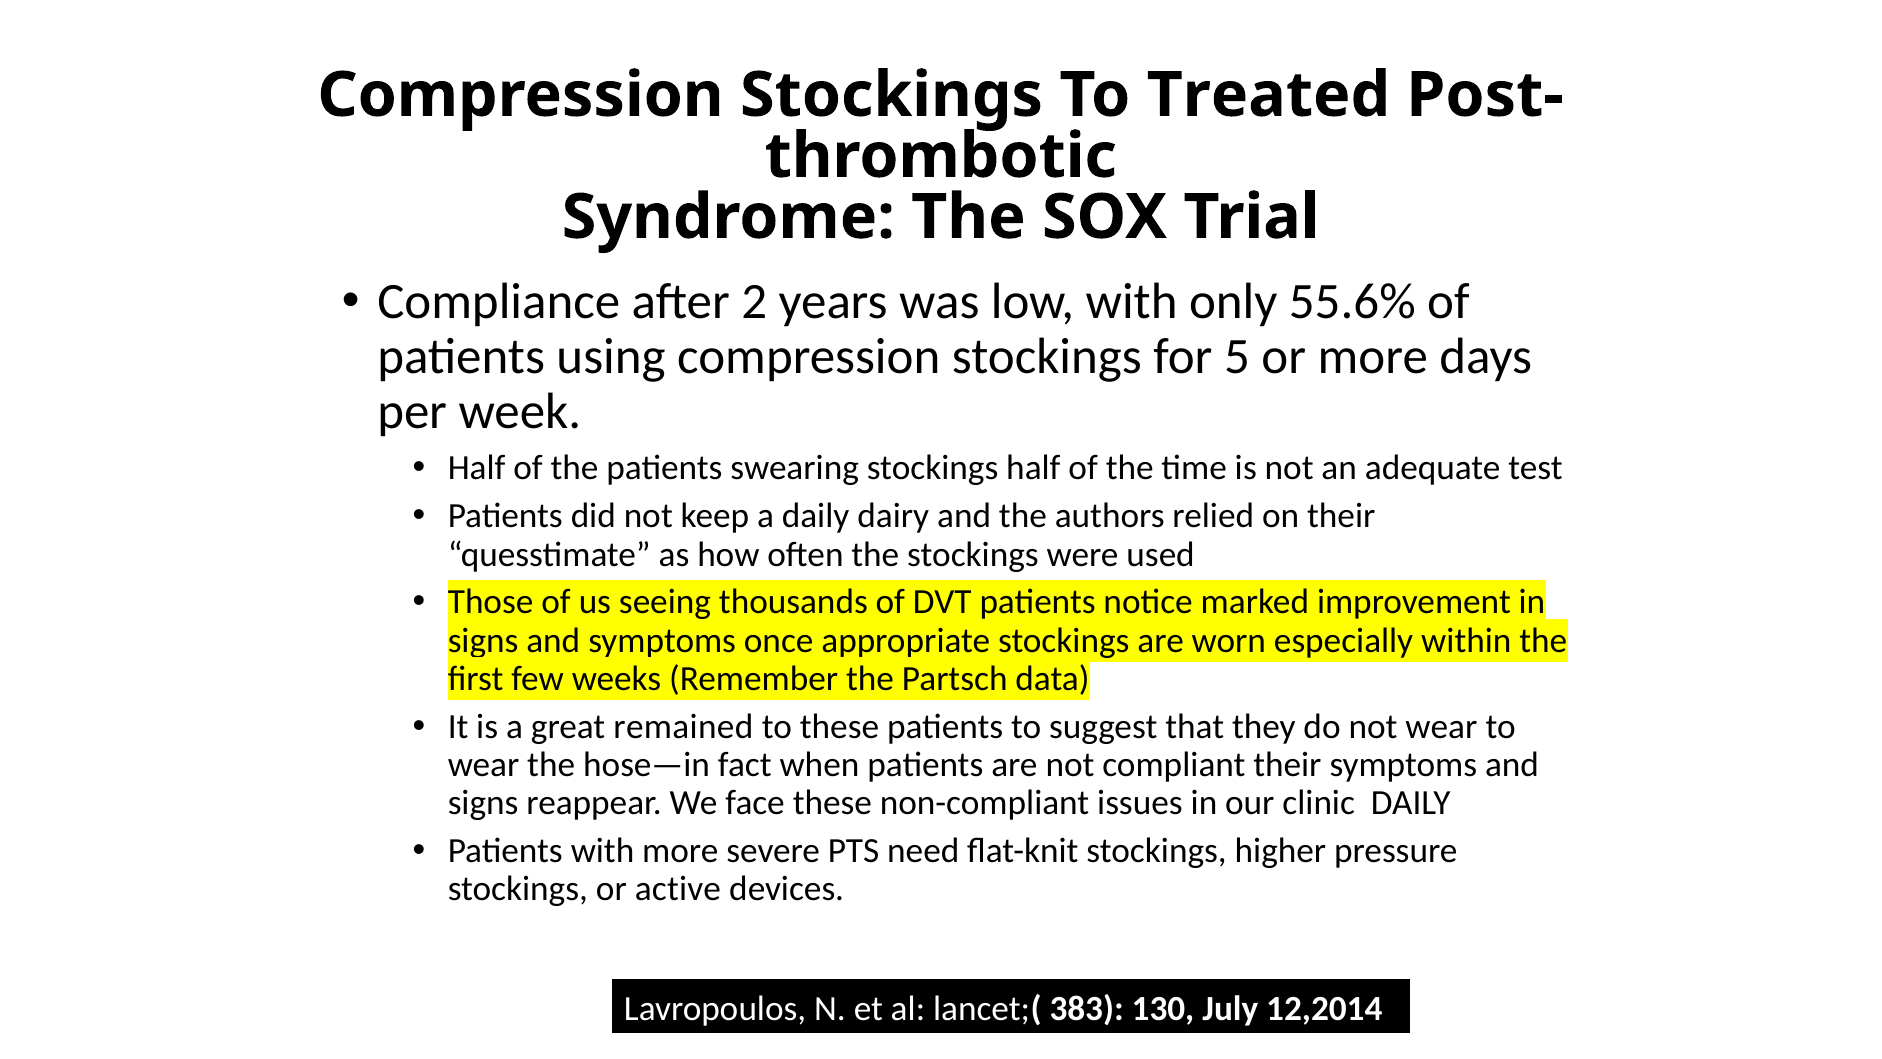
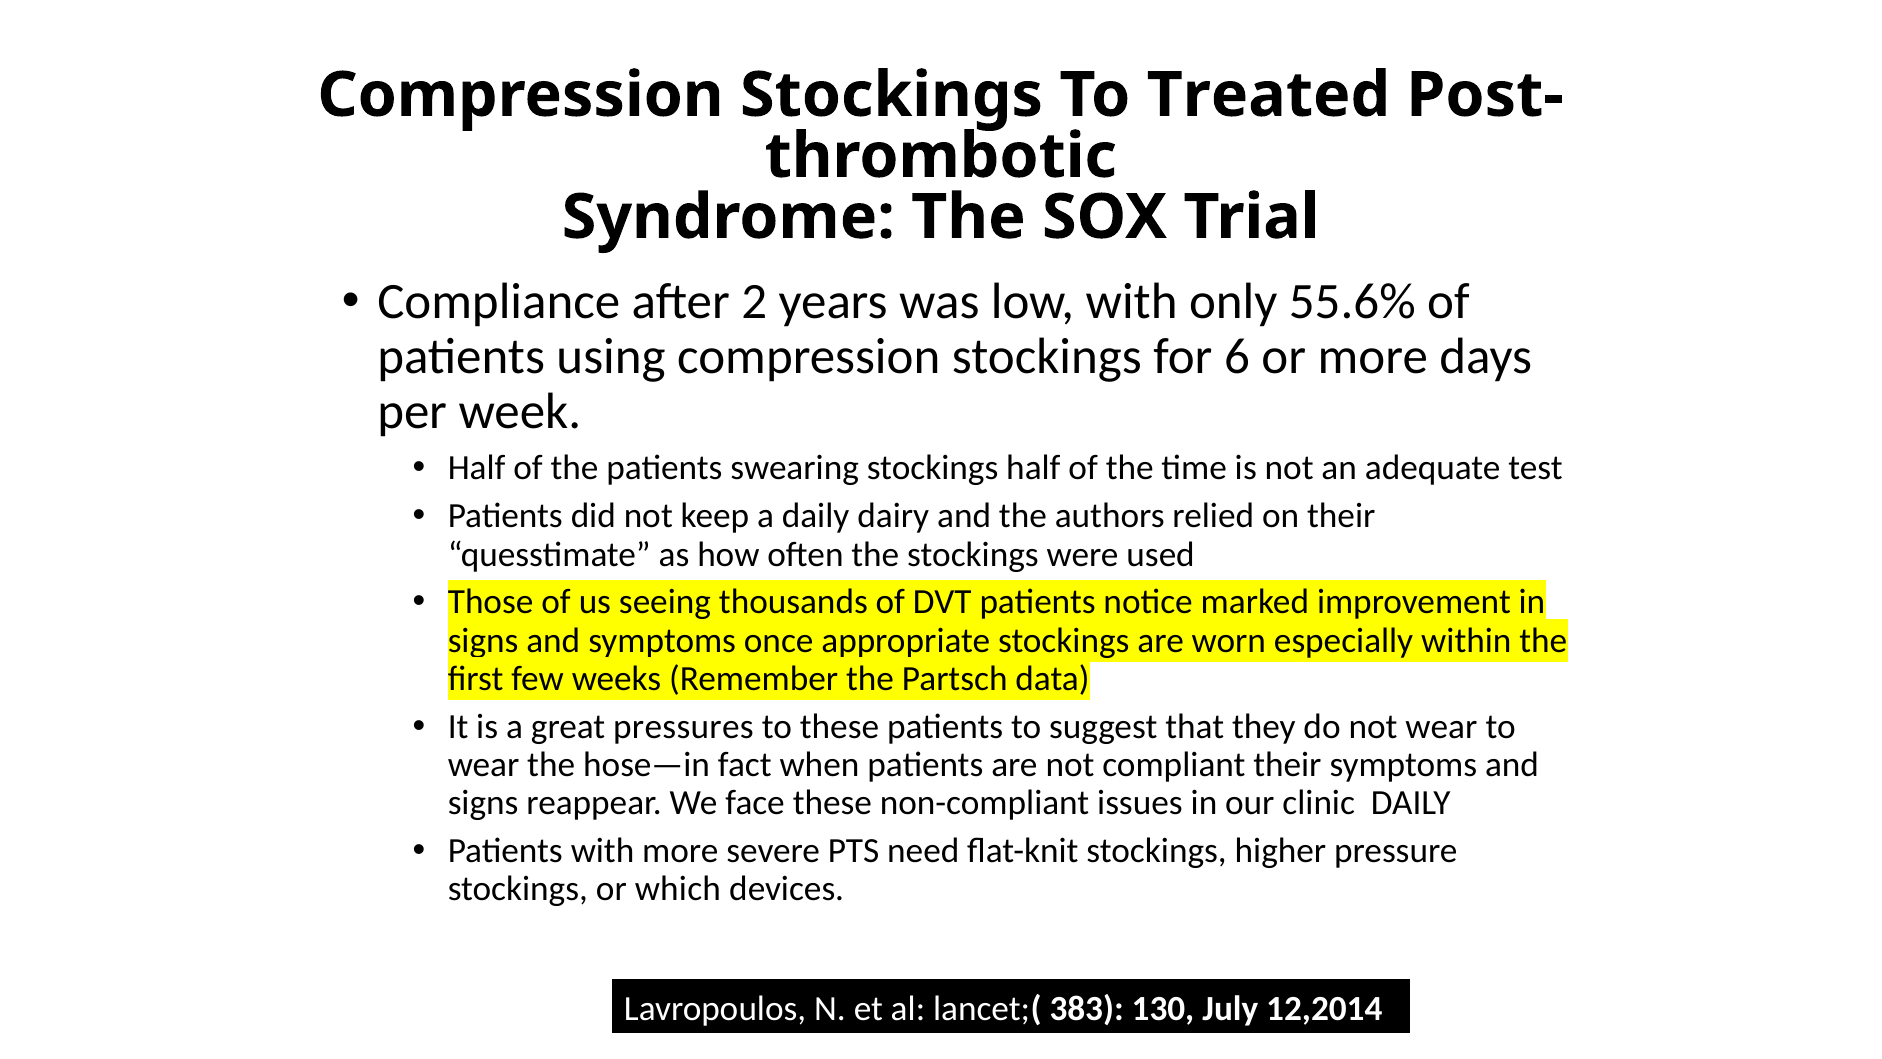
5: 5 -> 6
remained: remained -> pressures
active: active -> which
